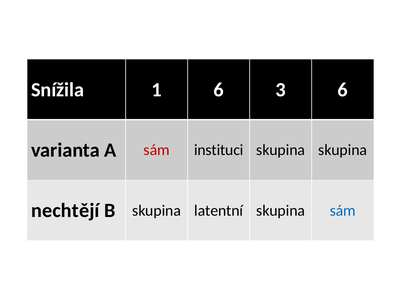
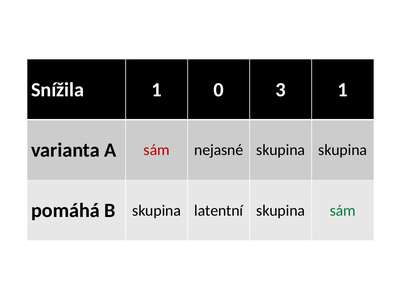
1 6: 6 -> 0
3 6: 6 -> 1
instituci: instituci -> nejasné
nechtějí: nechtějí -> pomáhá
sám at (343, 210) colour: blue -> green
